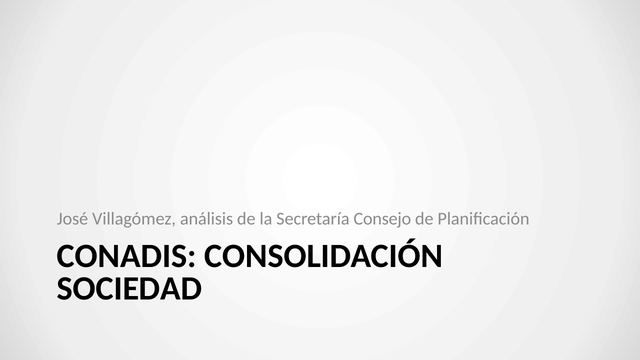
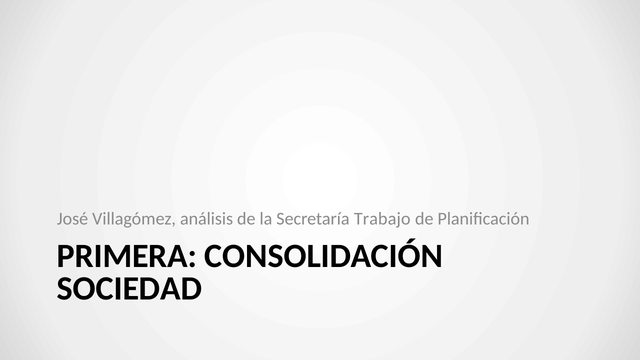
Consejo: Consejo -> Trabajo
CONADIS: CONADIS -> PRIMERA
